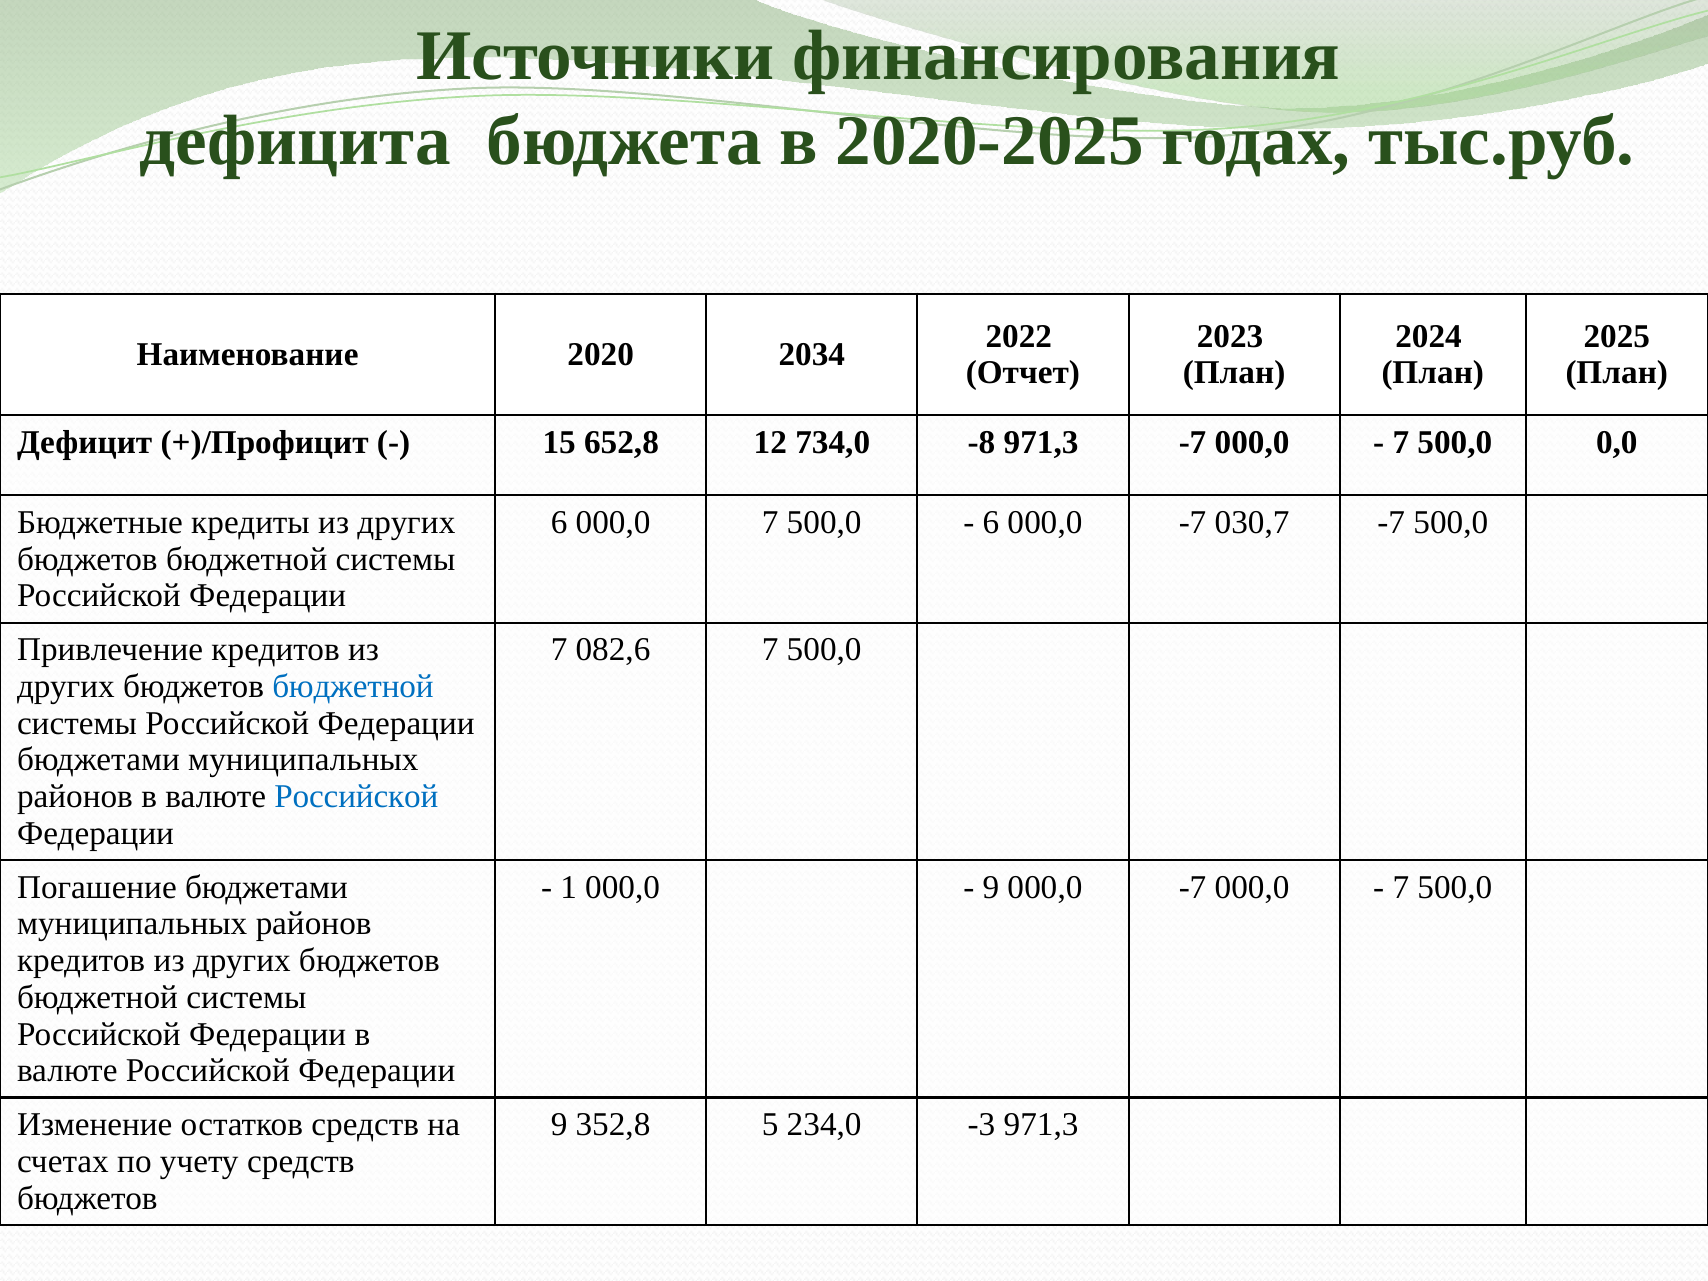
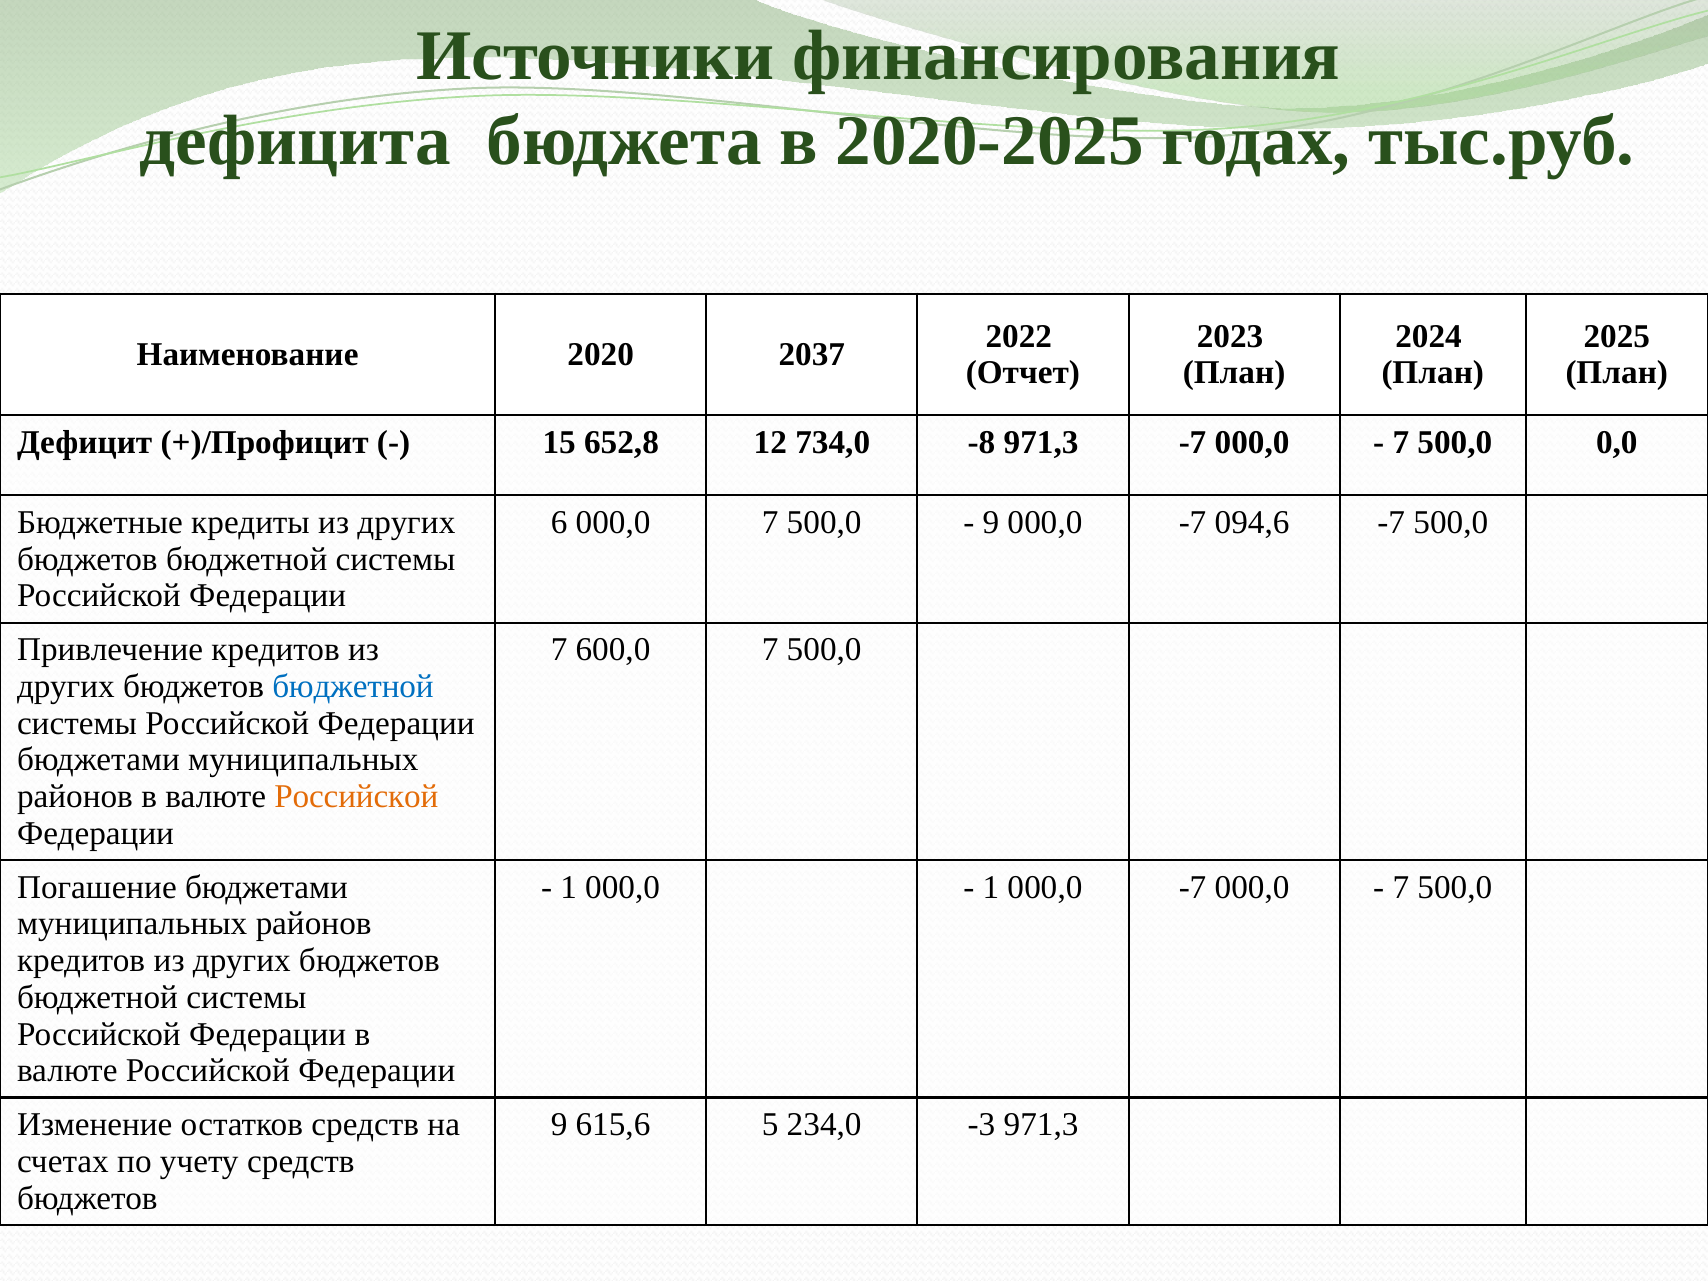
2034: 2034 -> 2037
6 at (991, 522): 6 -> 9
030,7: 030,7 -> 094,6
082,6: 082,6 -> 600,0
Российской at (356, 797) colour: blue -> orange
9 at (991, 887): 9 -> 1
352,8: 352,8 -> 615,6
